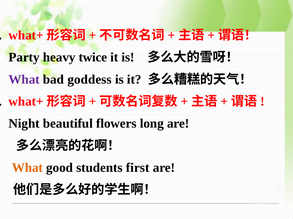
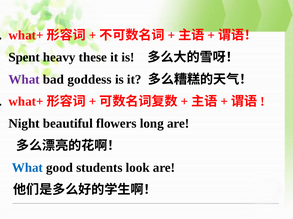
Party: Party -> Spent
twice: twice -> these
What at (27, 168) colour: orange -> blue
first: first -> look
